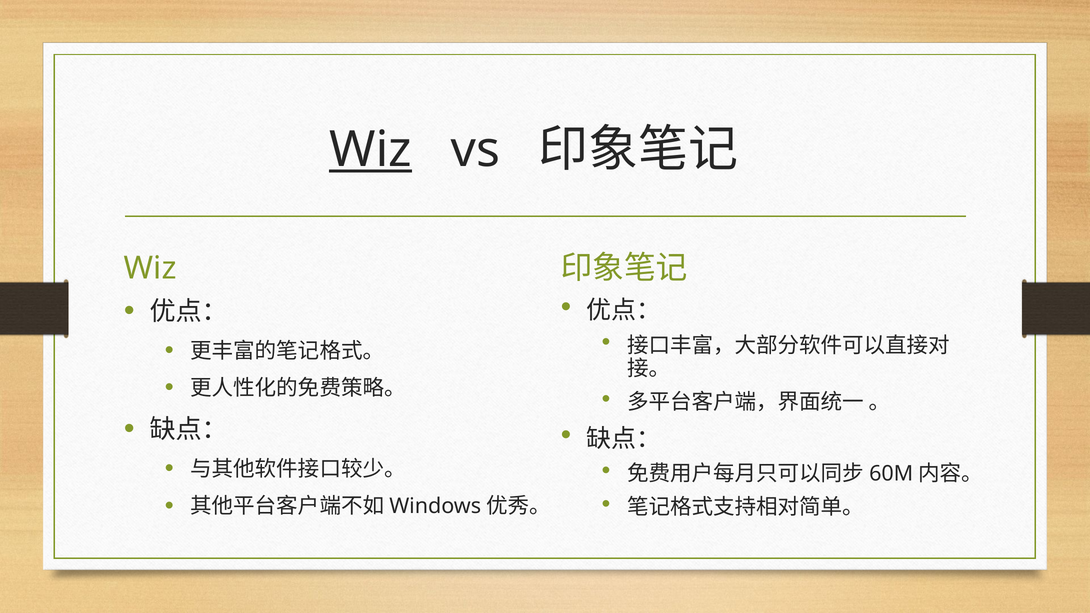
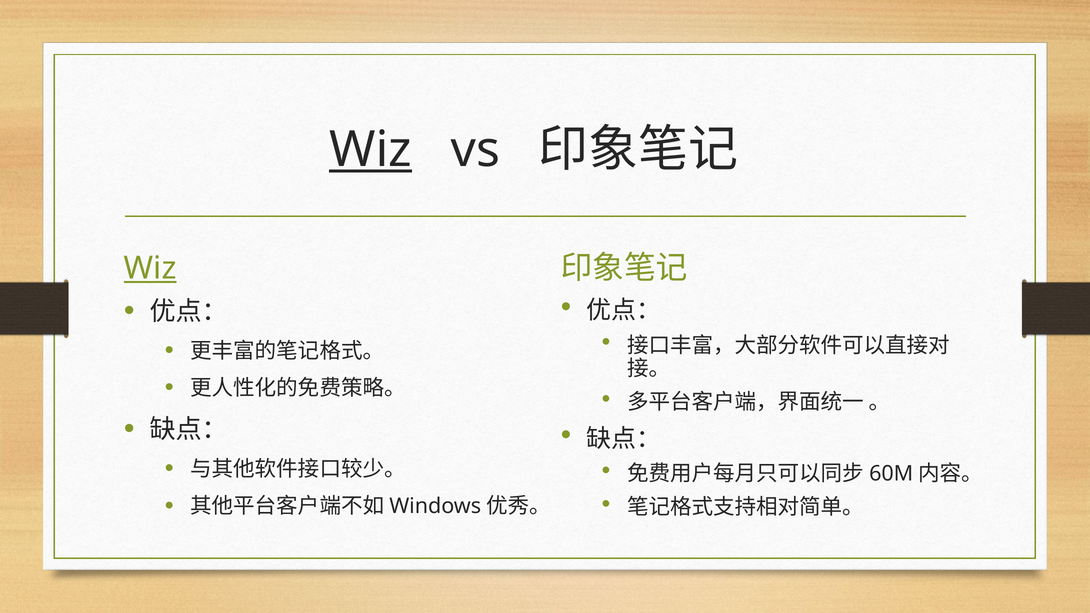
Wiz at (150, 268) underline: none -> present
